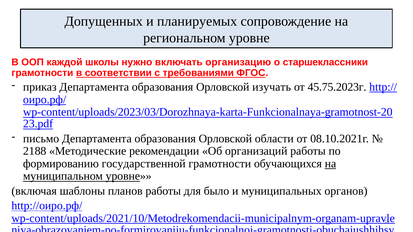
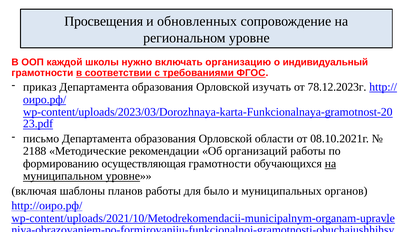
Допущенных: Допущенных -> Просвещения
планируемых: планируемых -> обновленных
старшеклассники: старшеклассники -> индивидуальный
45.75.2023г: 45.75.2023г -> 78.12.2023г
государственной: государственной -> осуществляющая
